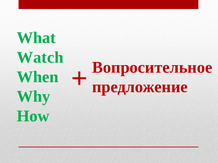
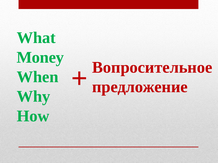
Watch: Watch -> Money
